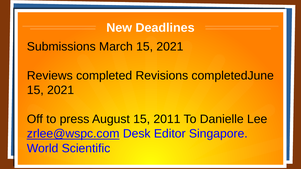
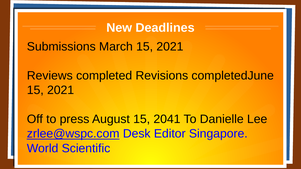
2011: 2011 -> 2041
